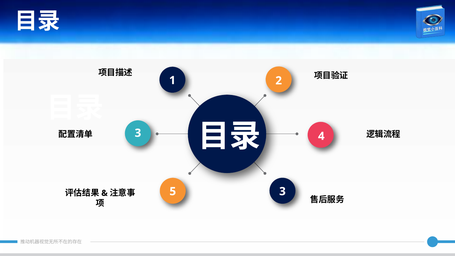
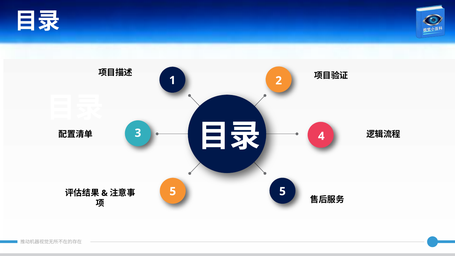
5 3: 3 -> 5
